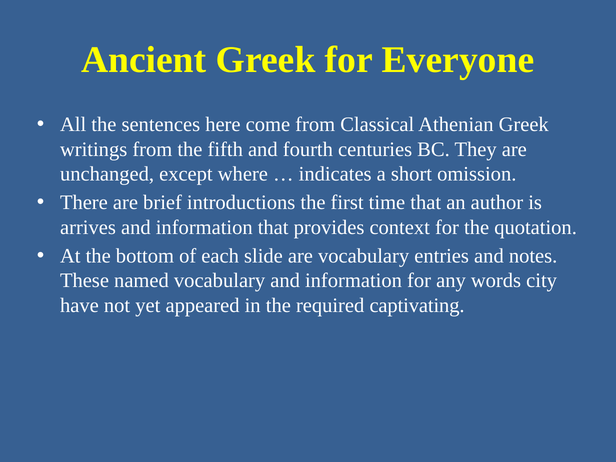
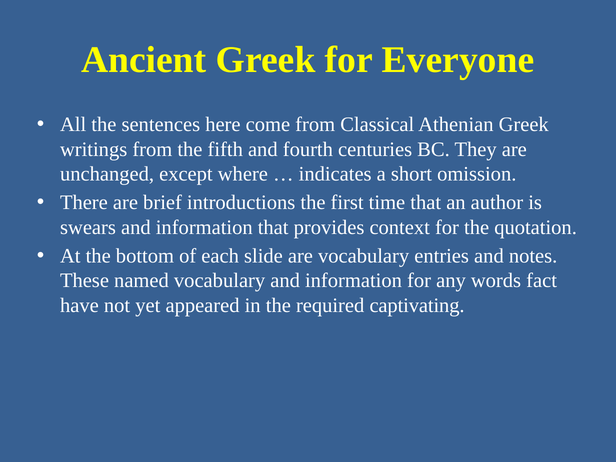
arrives: arrives -> swears
city: city -> fact
